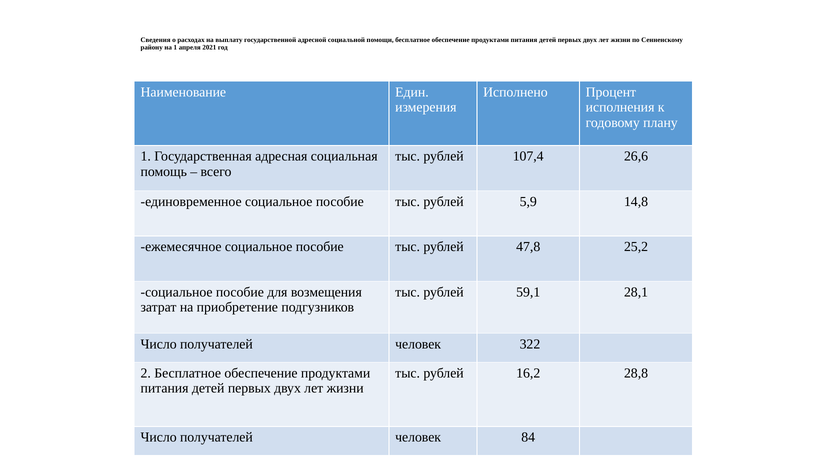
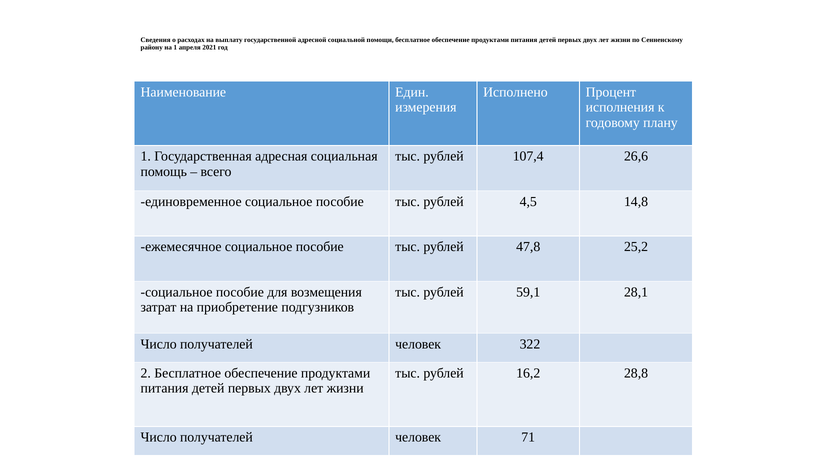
5,9: 5,9 -> 4,5
84: 84 -> 71
